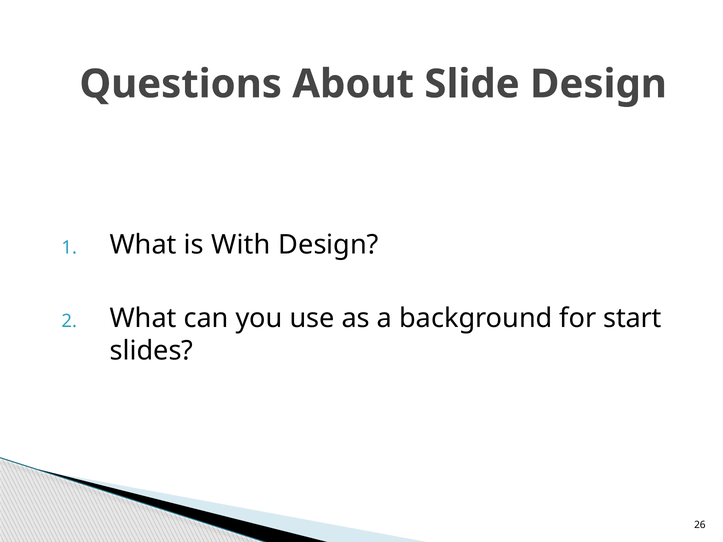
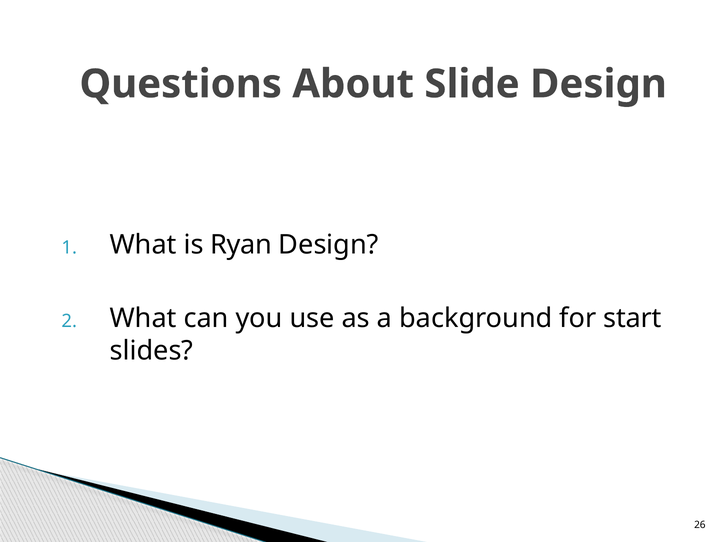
With: With -> Ryan
